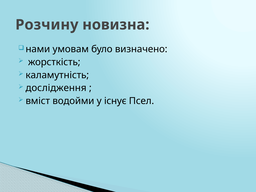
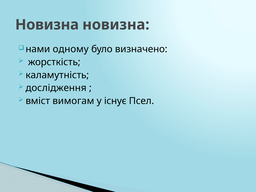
Розчину at (47, 25): Розчину -> Новизна
умовам: умовам -> одному
водойми: водойми -> вимогам
